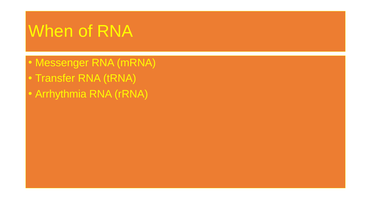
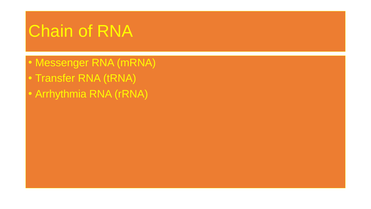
When: When -> Chain
